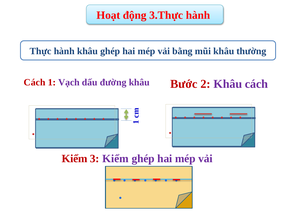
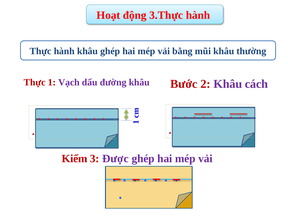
Cách at (35, 82): Cách -> Thực
3 Kiểm: Kiểm -> Được
